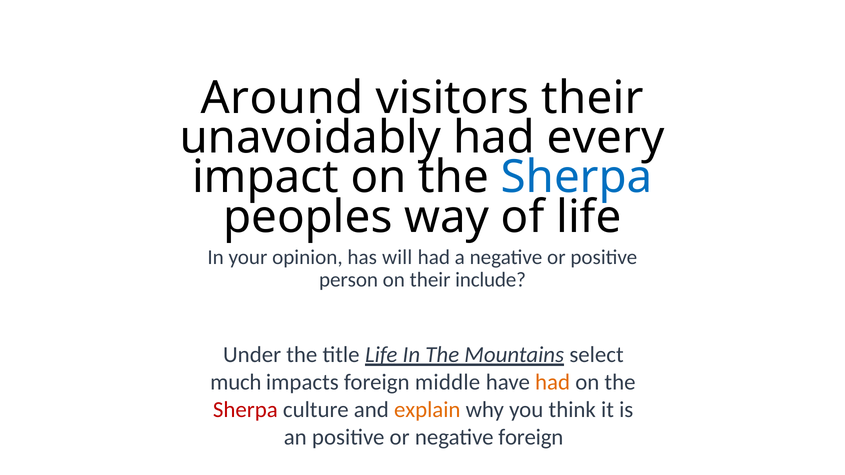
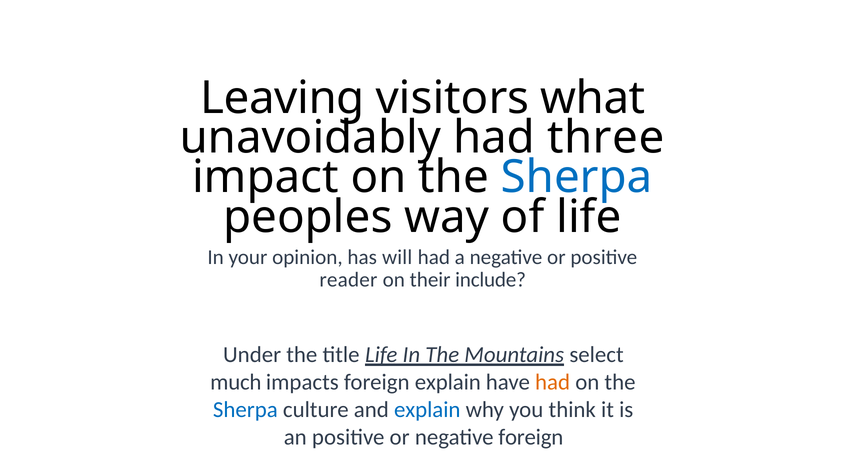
Around: Around -> Leaving
visitors their: their -> what
every: every -> three
person: person -> reader
foreign middle: middle -> explain
Sherpa at (245, 410) colour: red -> blue
explain at (427, 410) colour: orange -> blue
